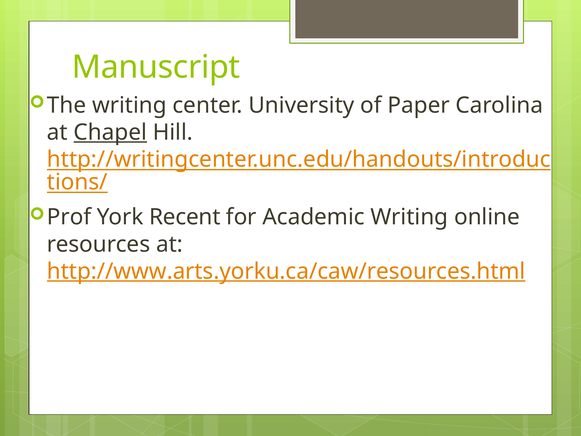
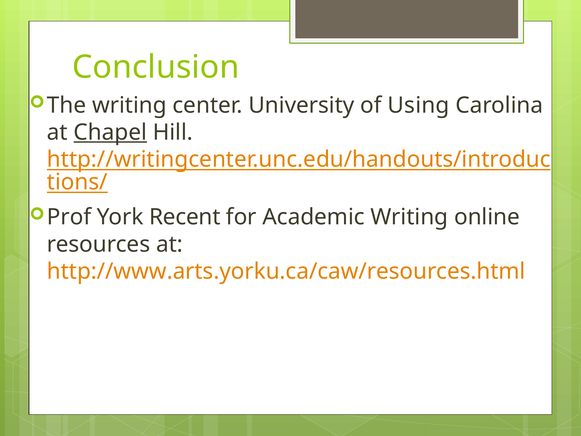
Manuscript: Manuscript -> Conclusion
Paper: Paper -> Using
http://www.arts.yorku.ca/caw/resources.html underline: present -> none
